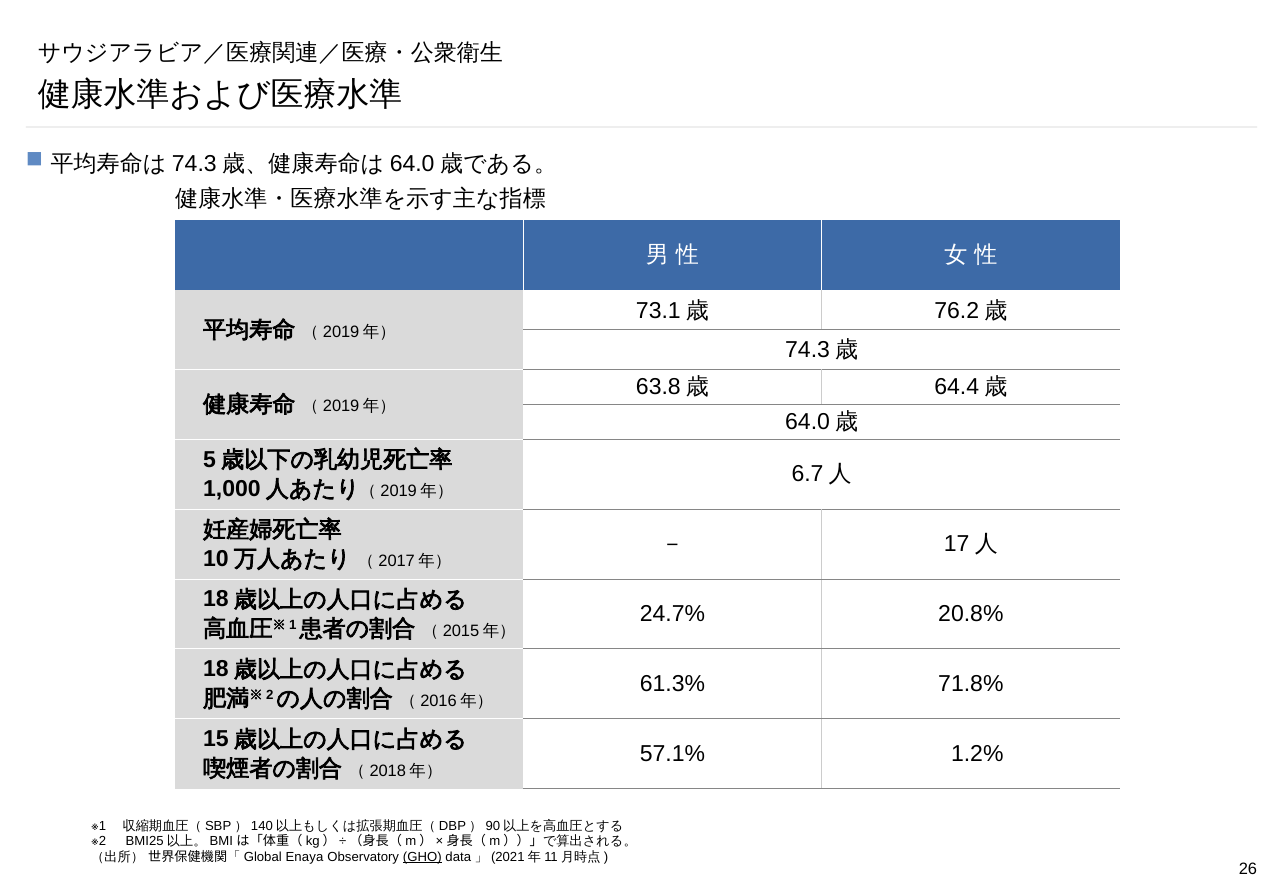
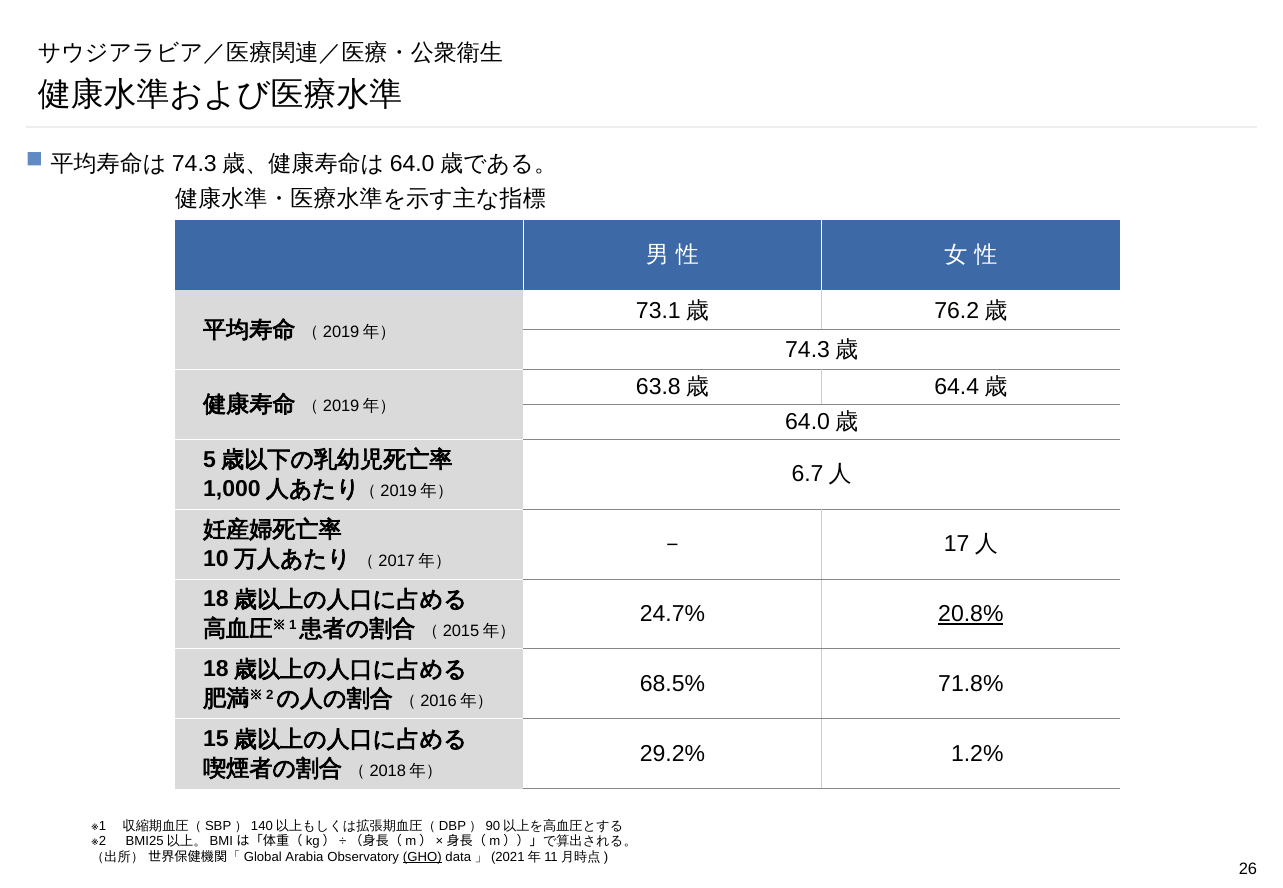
20.8% underline: none -> present
61.3%: 61.3% -> 68.5%
57.1%: 57.1% -> 29.2%
Enaya: Enaya -> Arabia
